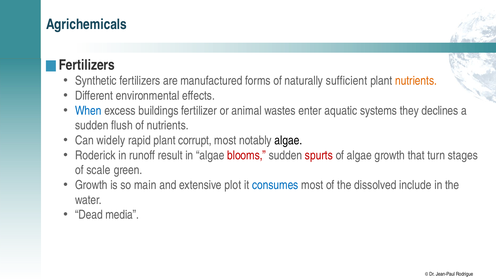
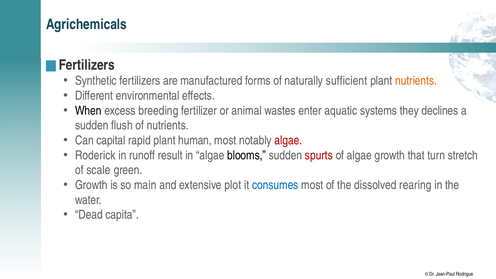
When colour: blue -> black
buildings: buildings -> breeding
widely: widely -> capital
corrupt: corrupt -> human
algae at (288, 140) colour: black -> red
blooms colour: red -> black
stages: stages -> stretch
include: include -> rearing
media: media -> capita
